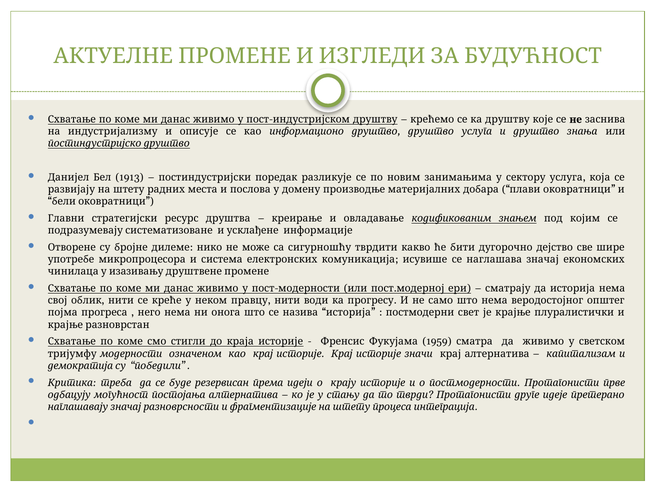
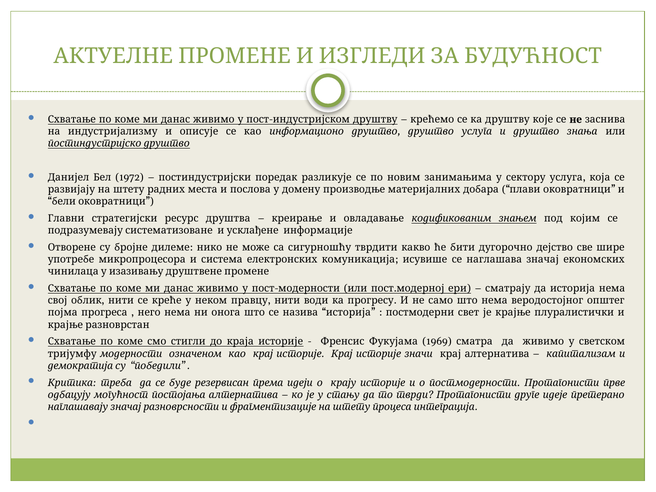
1913: 1913 -> 1972
1959: 1959 -> 1969
